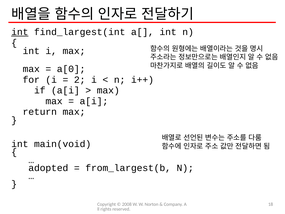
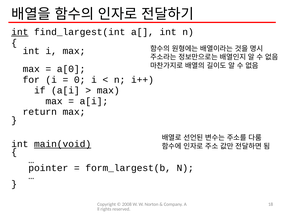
2: 2 -> 0
main(void underline: none -> present
adopted: adopted -> pointer
from_largest(b: from_largest(b -> form_largest(b
